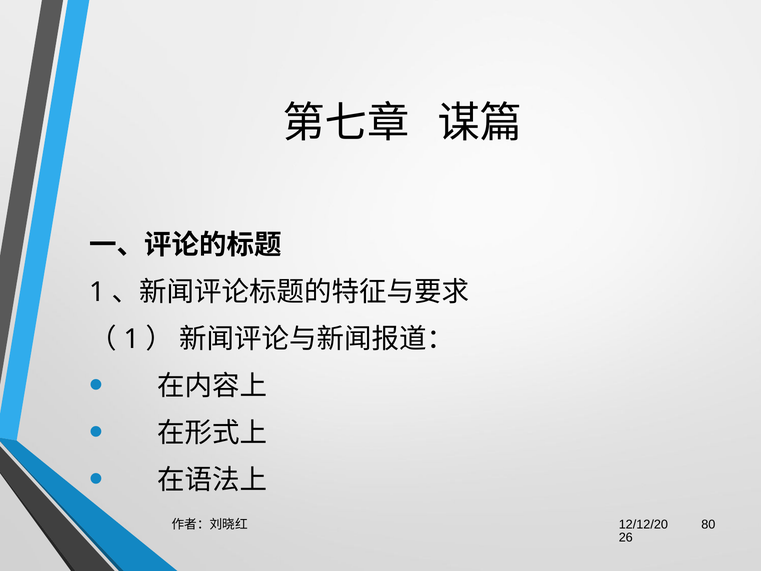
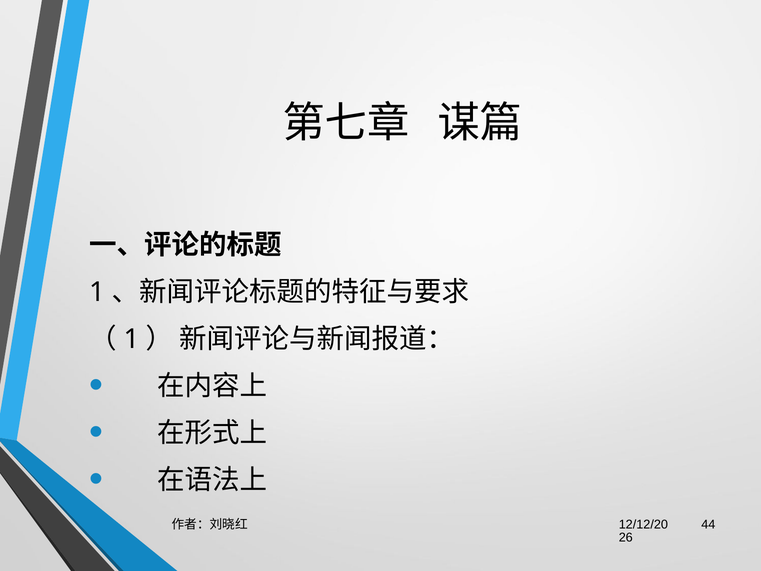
80: 80 -> 44
